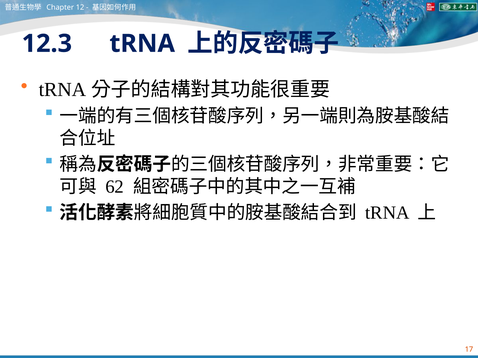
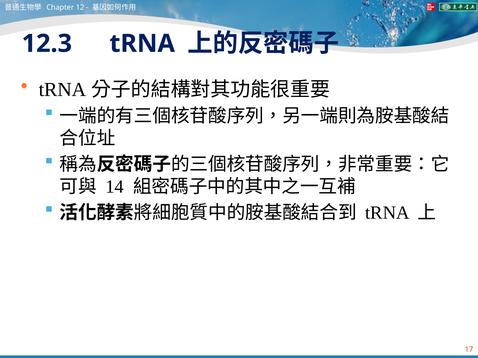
62: 62 -> 14
